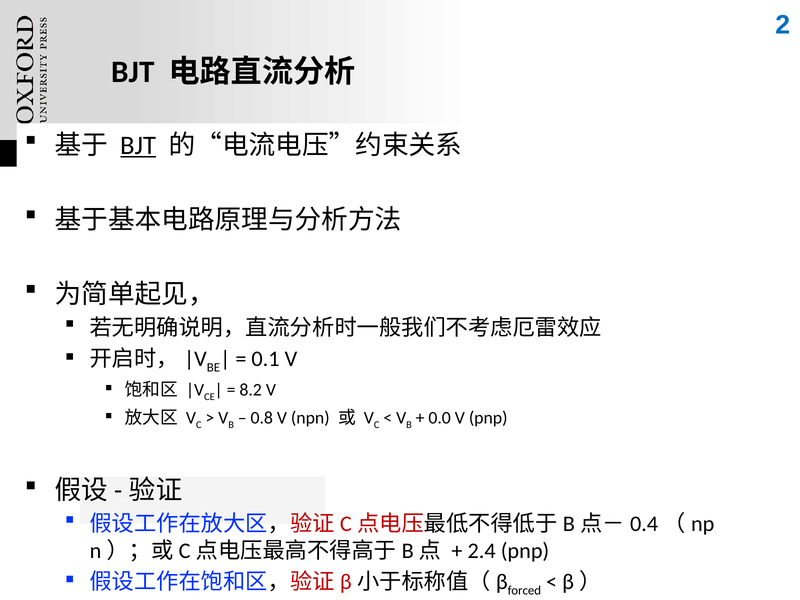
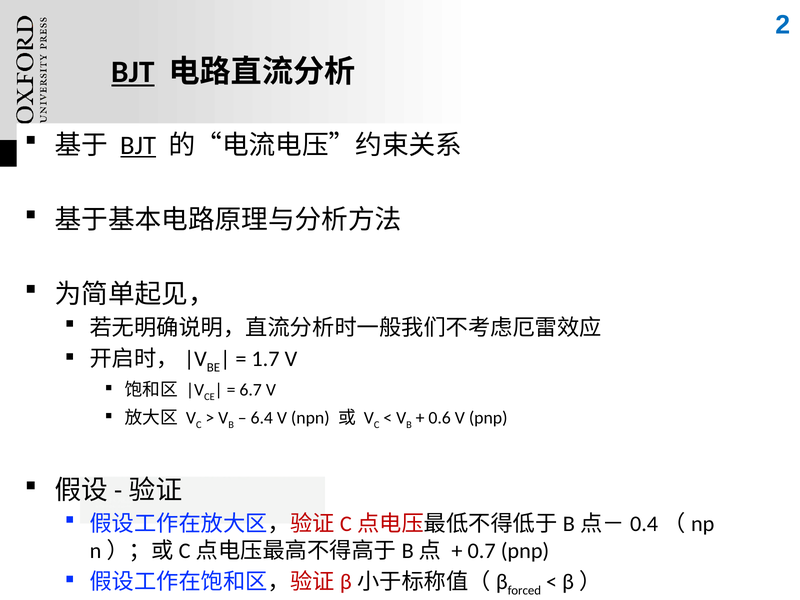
BJT at (133, 72) underline: none -> present
0.1: 0.1 -> 1.7
8.2: 8.2 -> 6.7
0.8: 0.8 -> 6.4
0.0: 0.0 -> 0.6
2.4: 2.4 -> 0.7
